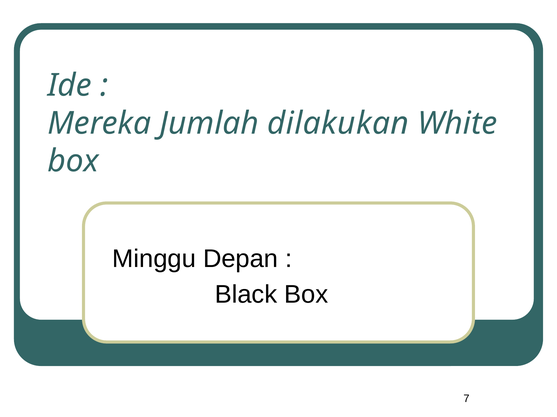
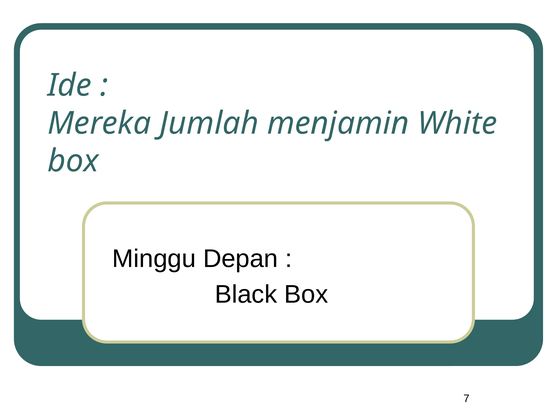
dilakukan: dilakukan -> menjamin
